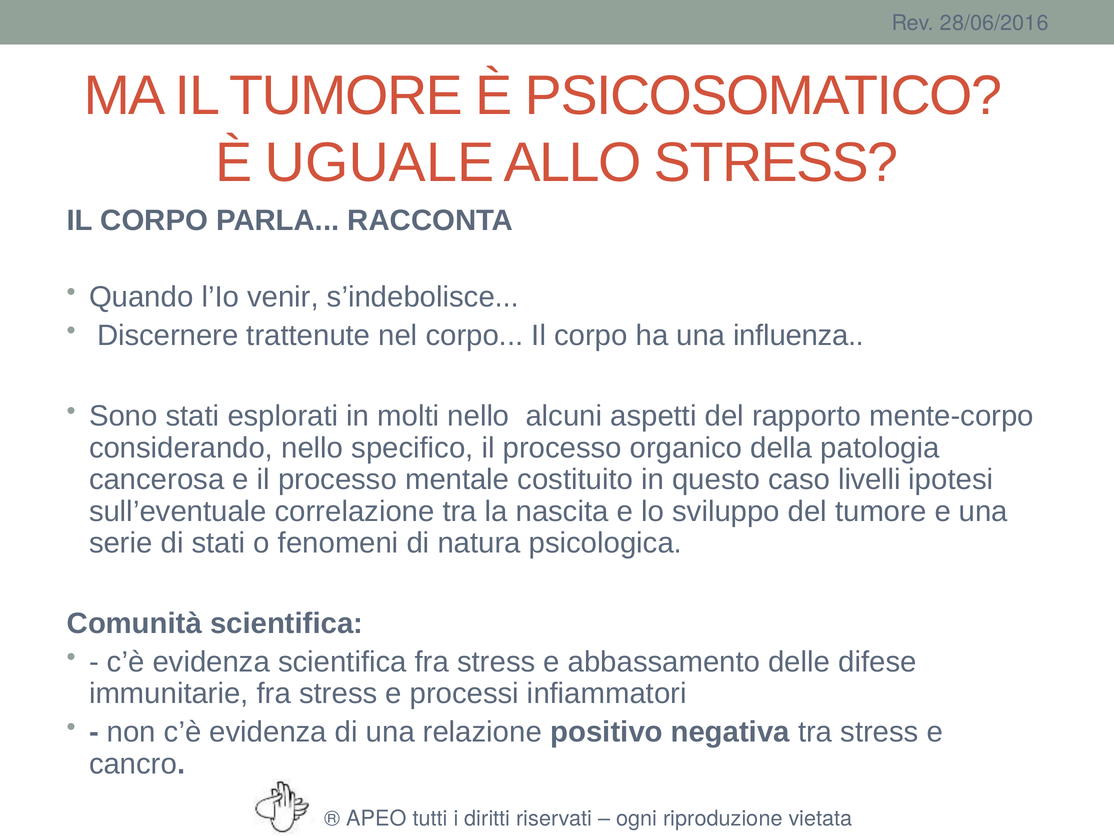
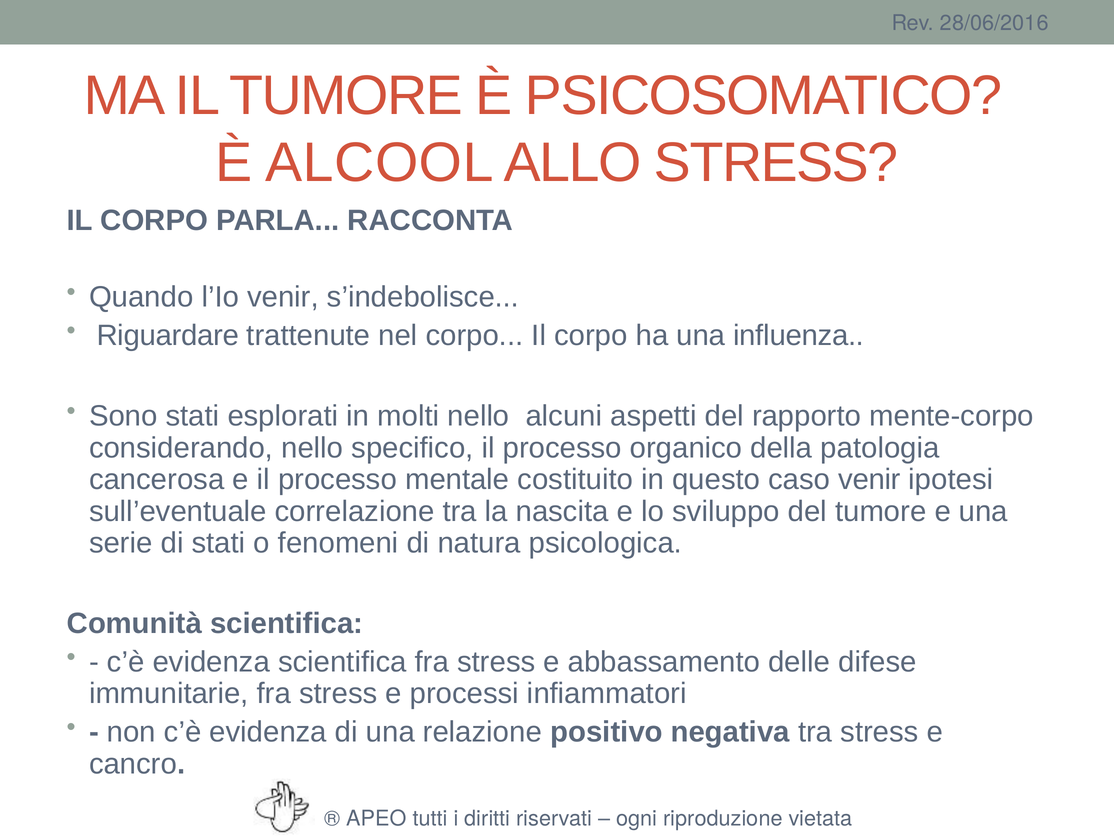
UGUALE: UGUALE -> ALCOOL
Discernere: Discernere -> Riguardare
caso livelli: livelli -> venir
